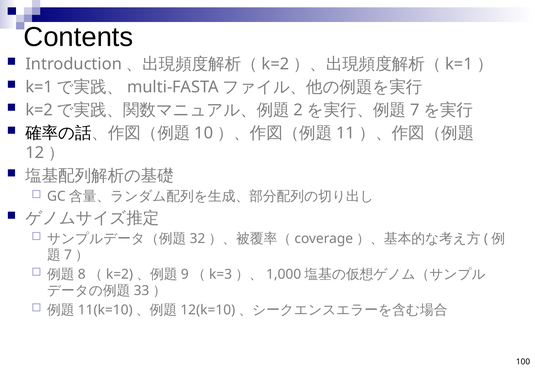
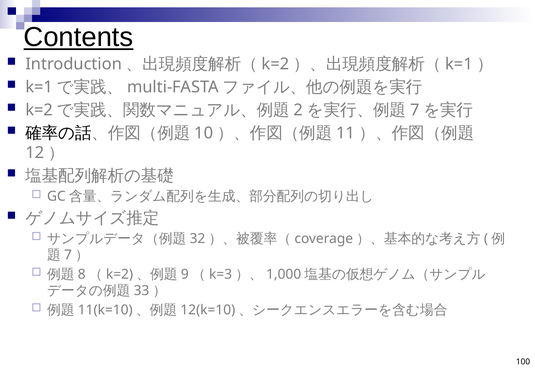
Contents underline: none -> present
